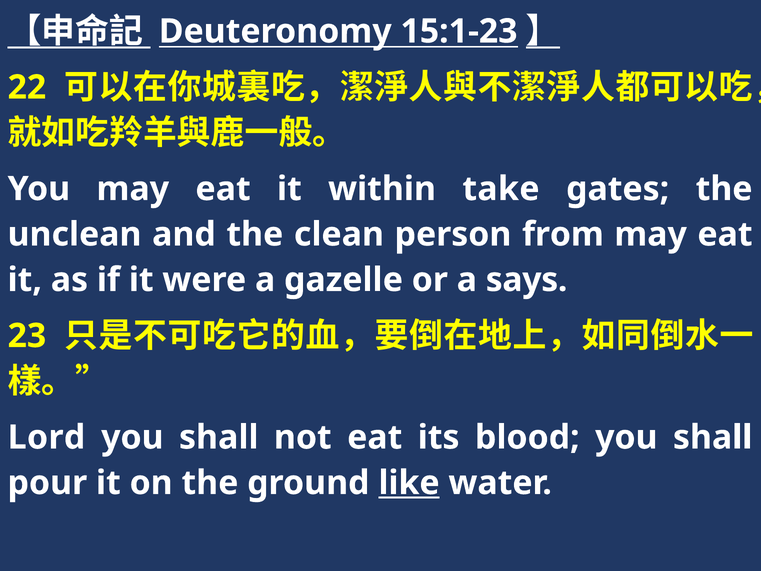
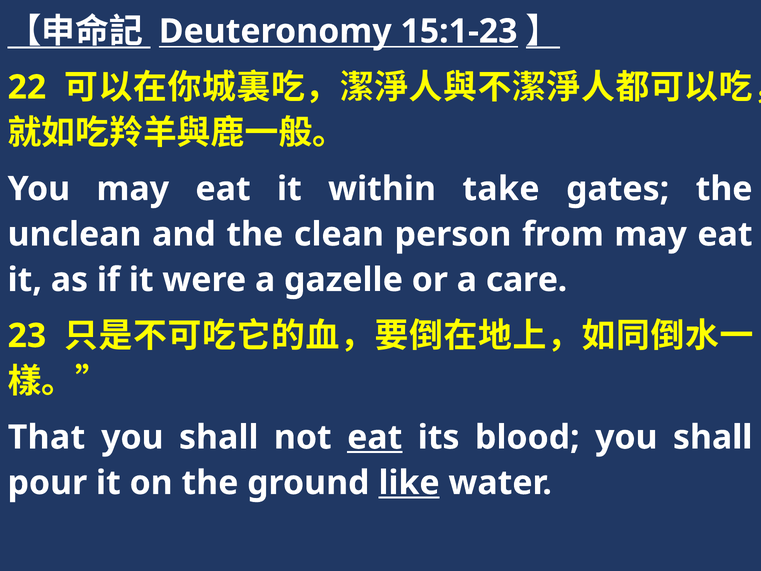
says: says -> care
Lord: Lord -> That
eat at (375, 437) underline: none -> present
